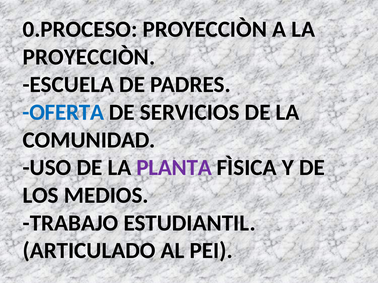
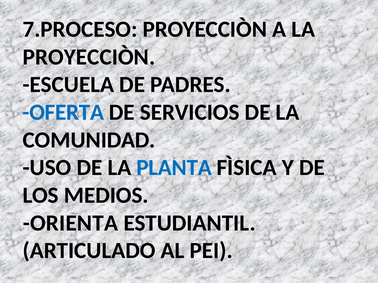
0.PROCESO: 0.PROCESO -> 7.PROCESO
PLANTA colour: purple -> blue
TRABAJO: TRABAJO -> ORIENTA
